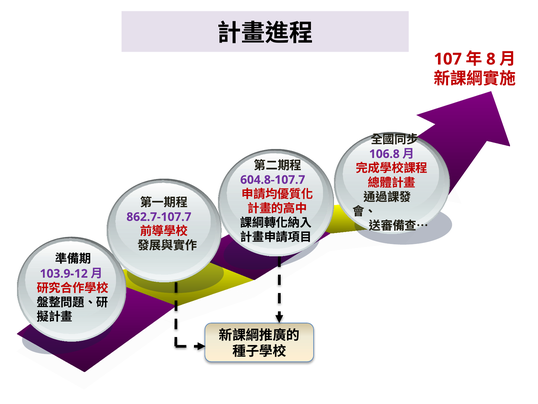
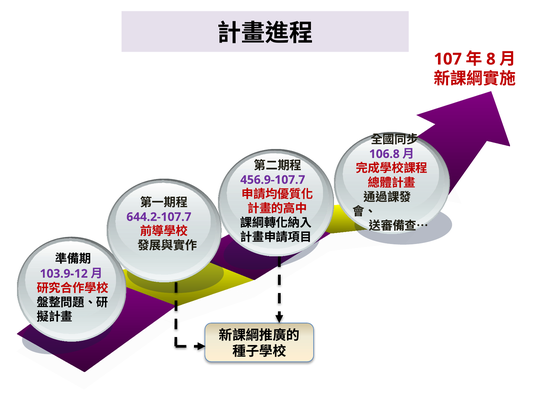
604.8-107.7: 604.8-107.7 -> 456.9-107.7
862.7-107.7: 862.7-107.7 -> 644.2-107.7
